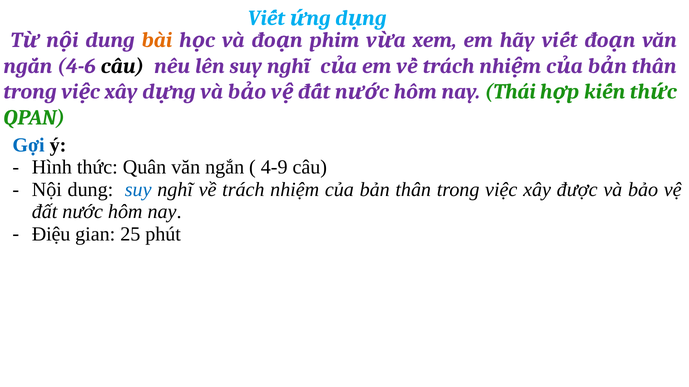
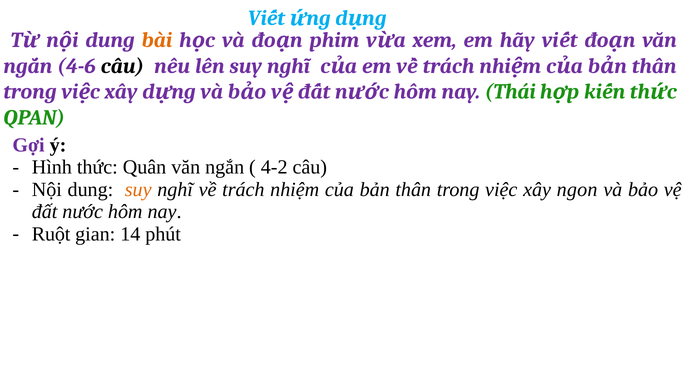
Gợi colour: blue -> purple
4-9: 4-9 -> 4-2
suy at (138, 190) colour: blue -> orange
được: được -> ngon
Điệu: Điệu -> Ruột
25: 25 -> 14
